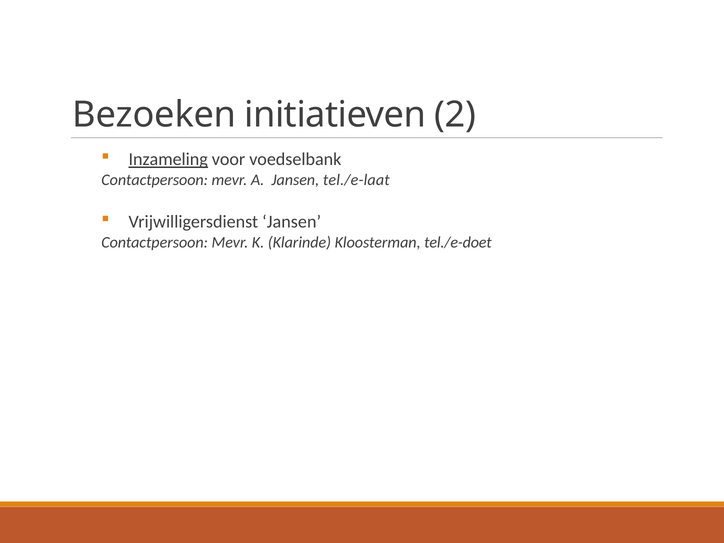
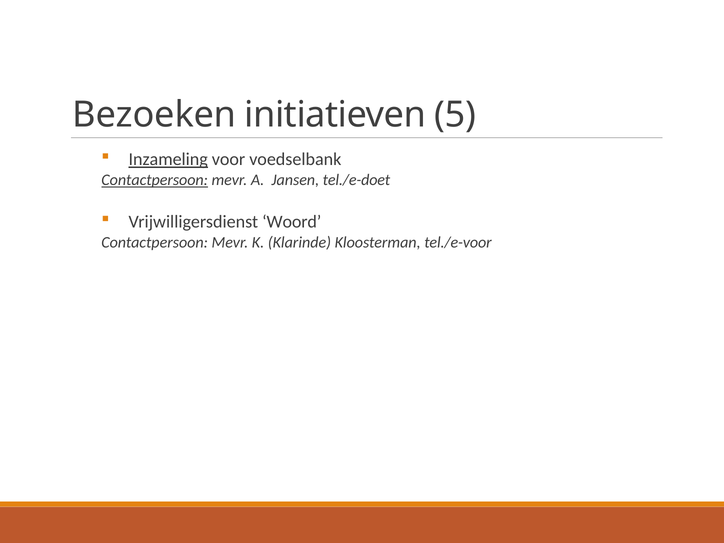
2: 2 -> 5
Contactpersoon at (155, 180) underline: none -> present
tel./e-laat: tel./e-laat -> tel./e-doet
Vrijwilligersdienst Jansen: Jansen -> Woord
tel./e-doet: tel./e-doet -> tel./e-voor
